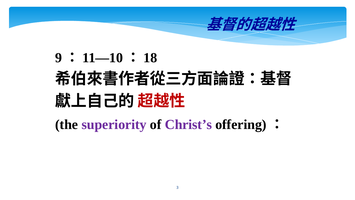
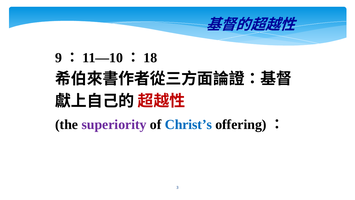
Christ’s colour: purple -> blue
